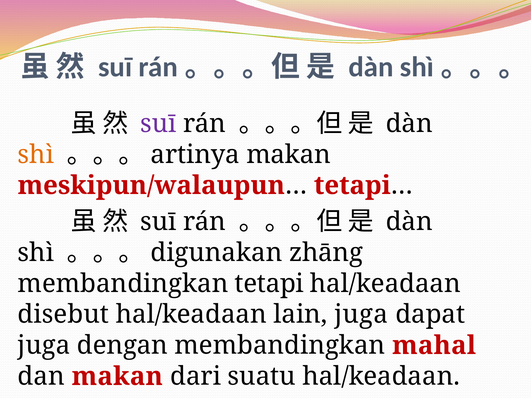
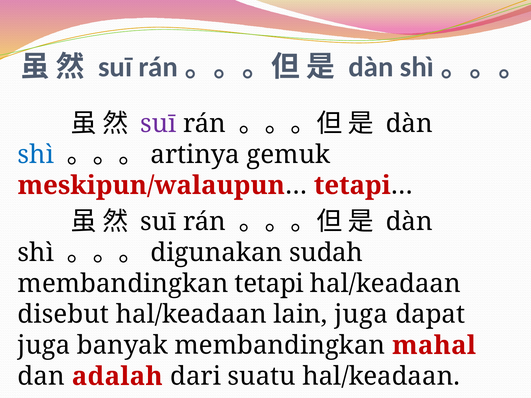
shì at (36, 155) colour: orange -> blue
makan at (289, 155): makan -> gemuk
zhāng: zhāng -> sudah
dengan: dengan -> banyak
dan makan: makan -> adalah
